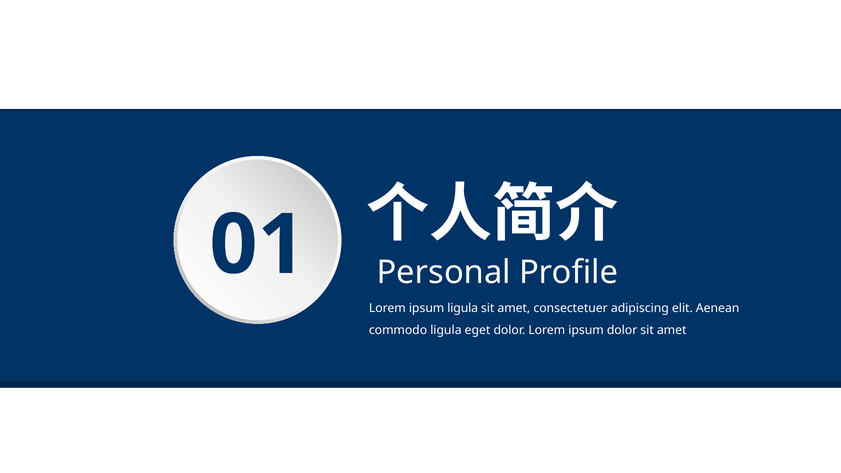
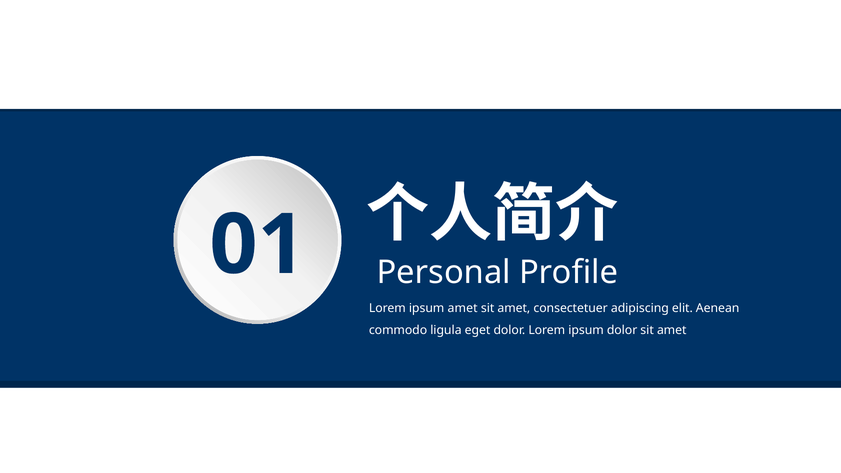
ligula at (463, 308): ligula -> amet
